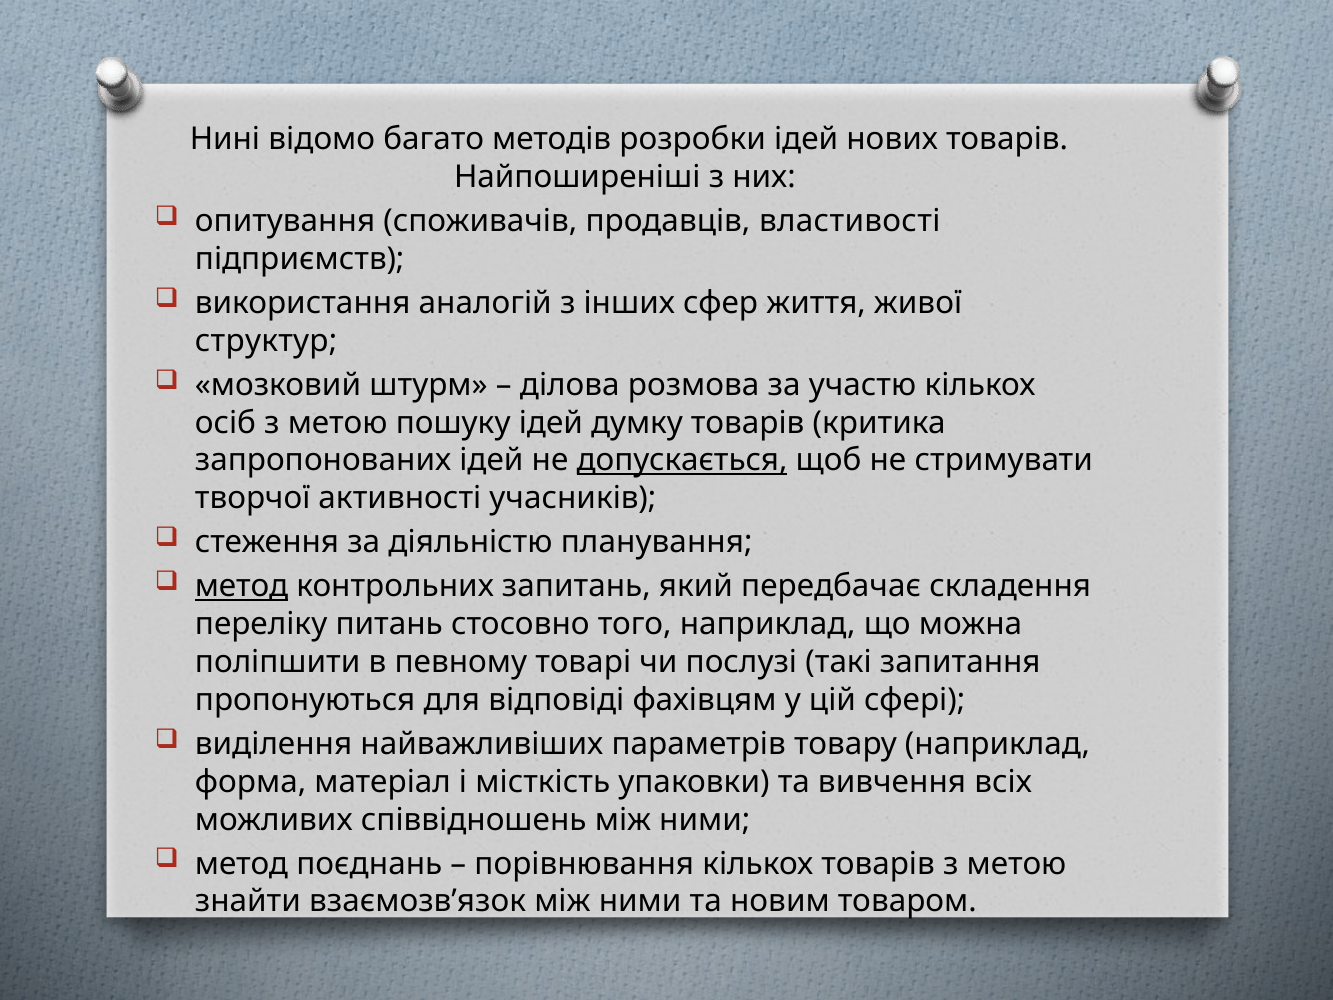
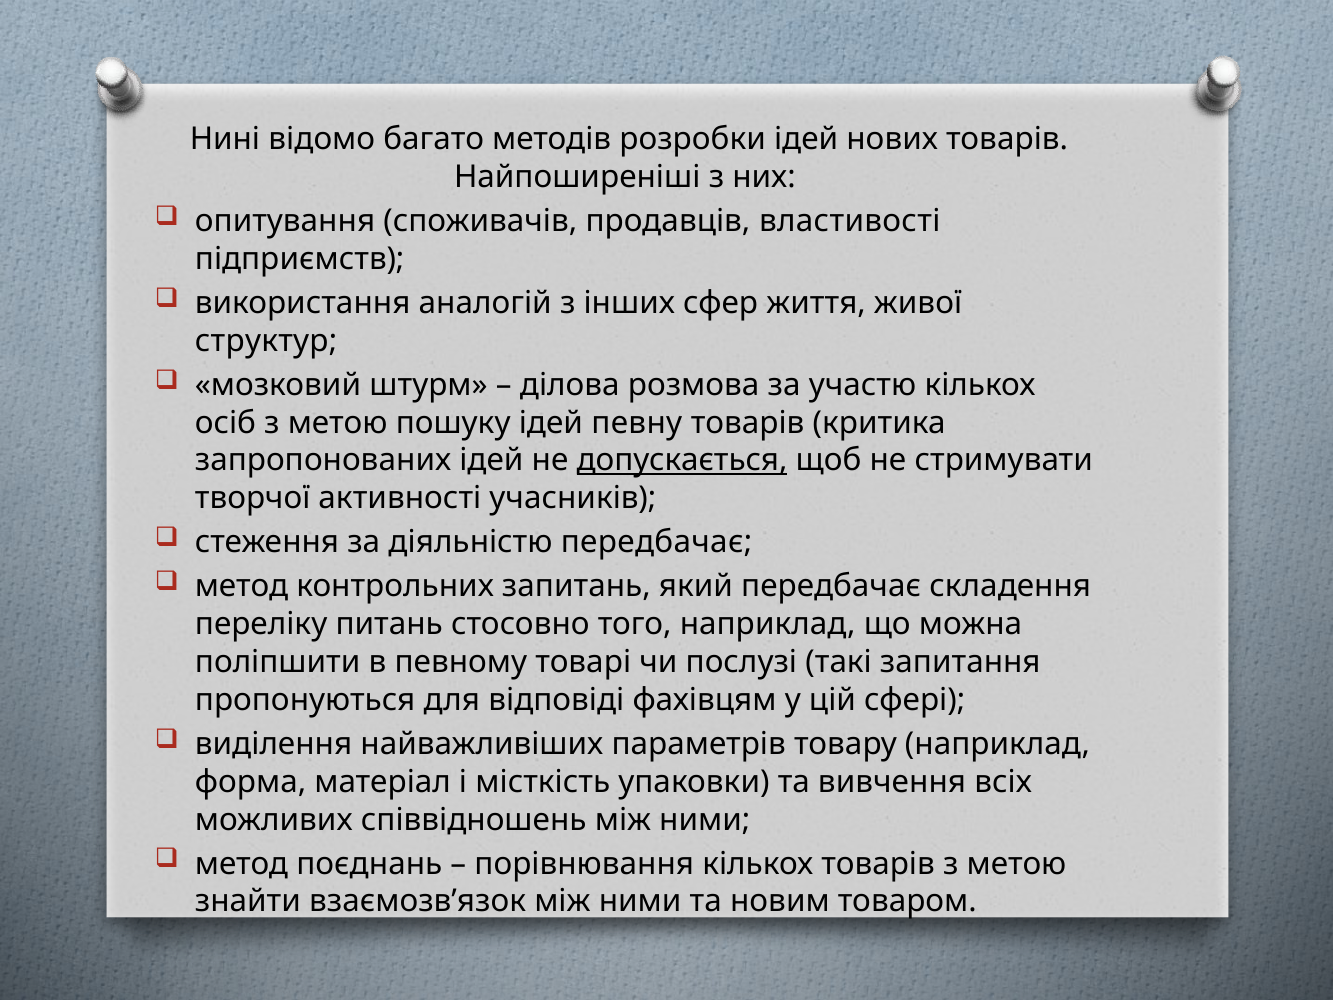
думку: думку -> певну
діяльністю планування: планування -> передбачає
метод at (242, 586) underline: present -> none
